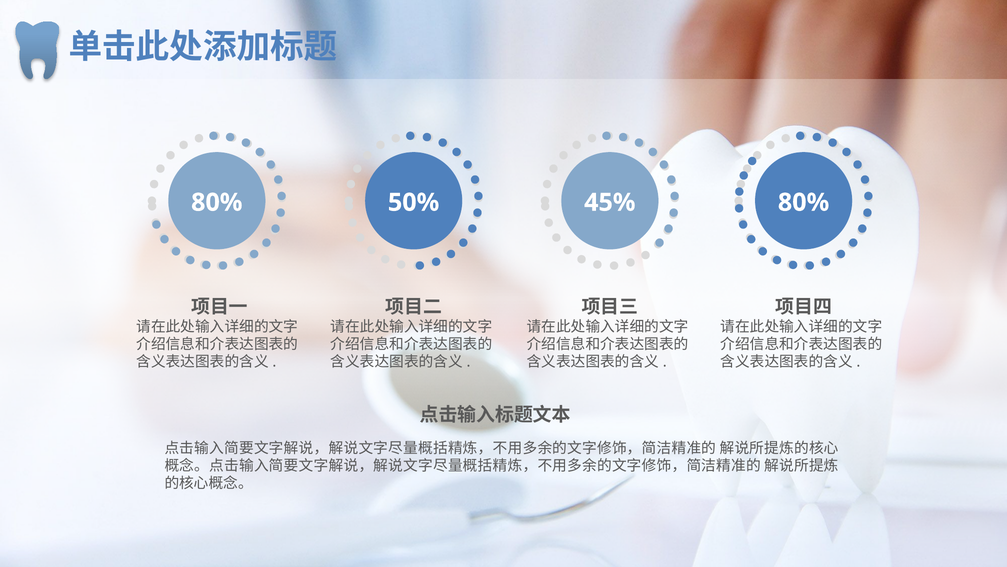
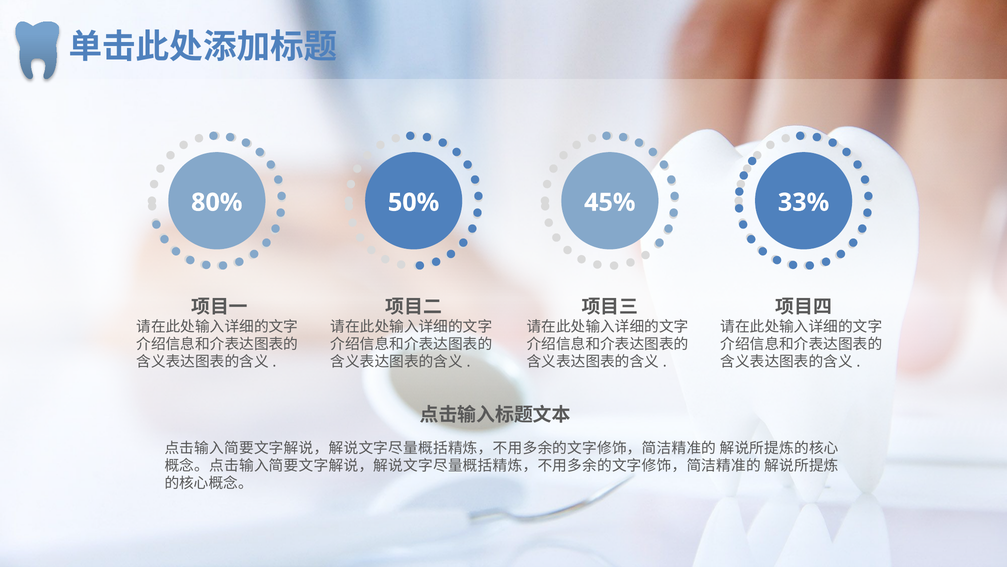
80% at (804, 202): 80% -> 33%
